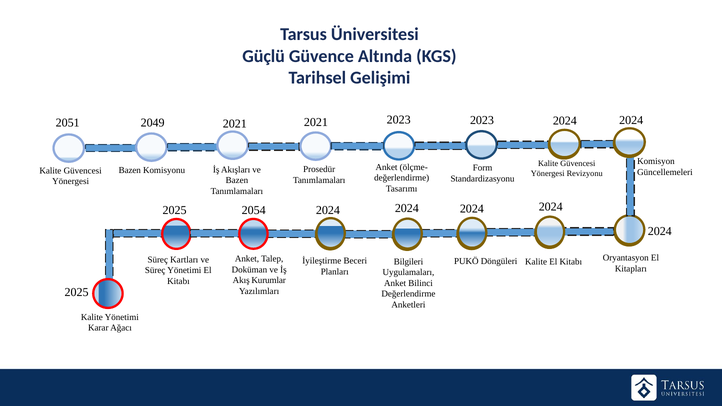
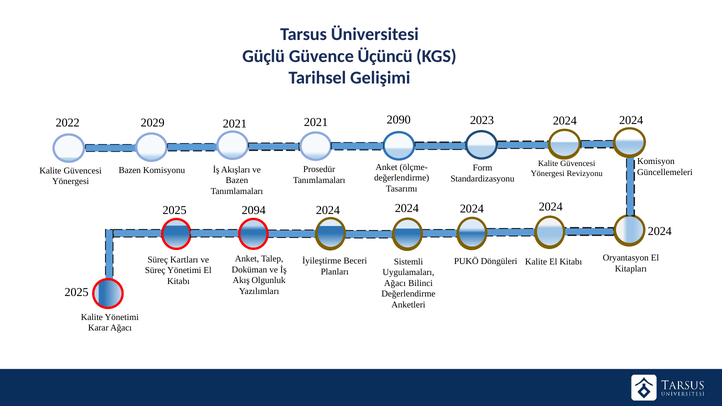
Altında: Altında -> Üçüncü
2023 at (399, 120): 2023 -> 2090
2051: 2051 -> 2022
2049: 2049 -> 2029
2054: 2054 -> 2094
Bilgileri: Bilgileri -> Sistemli
Kurumlar: Kurumlar -> Olgunluk
Anket at (395, 283): Anket -> Ağacı
